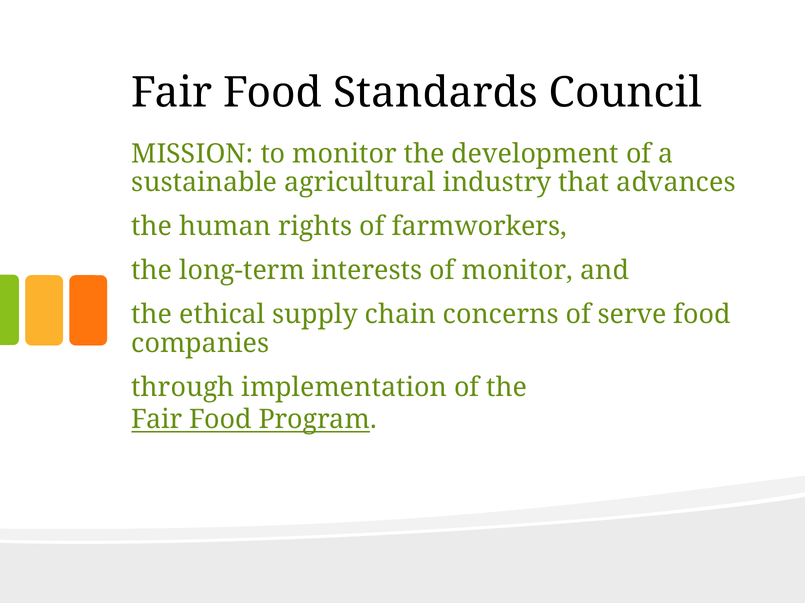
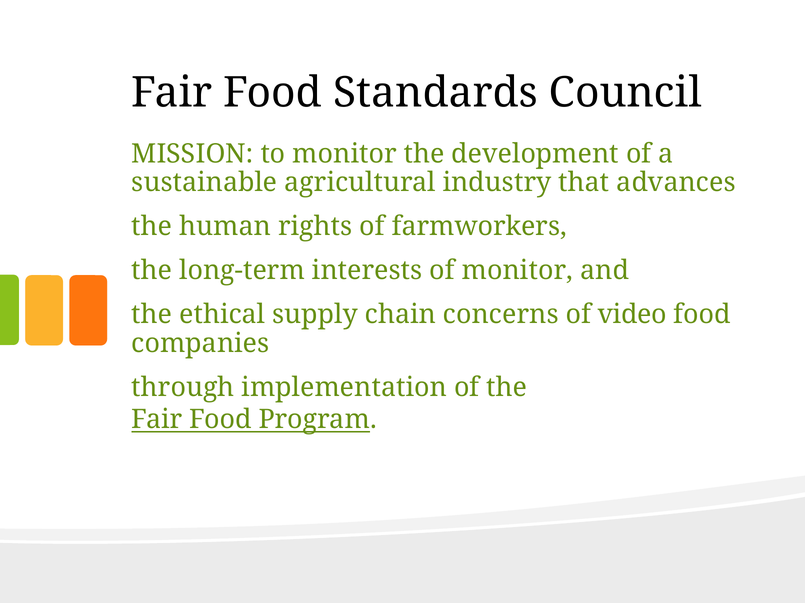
serve: serve -> video
